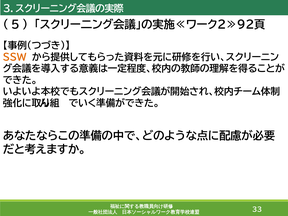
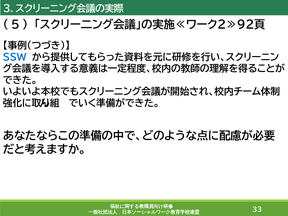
SSW colour: orange -> blue
